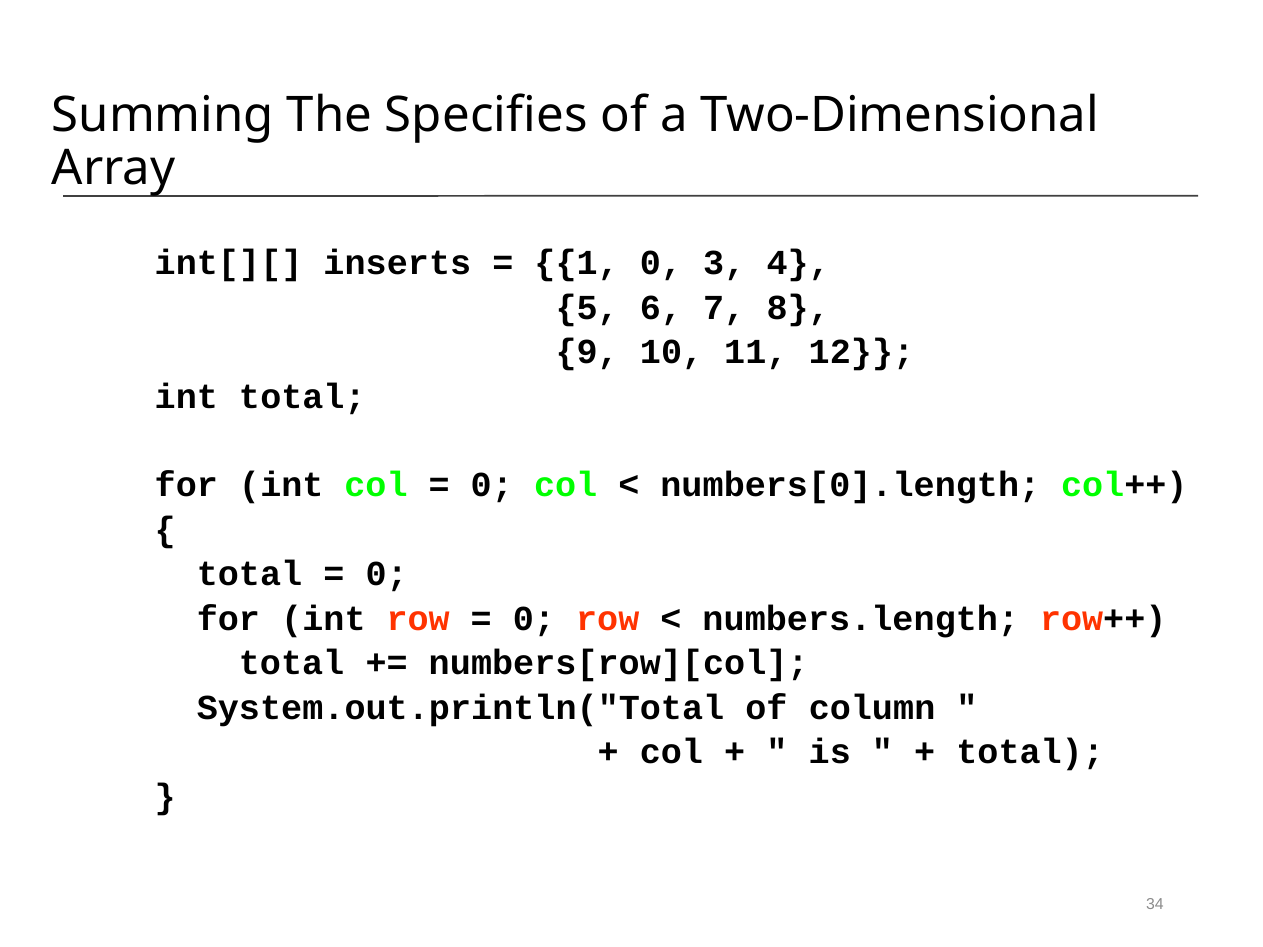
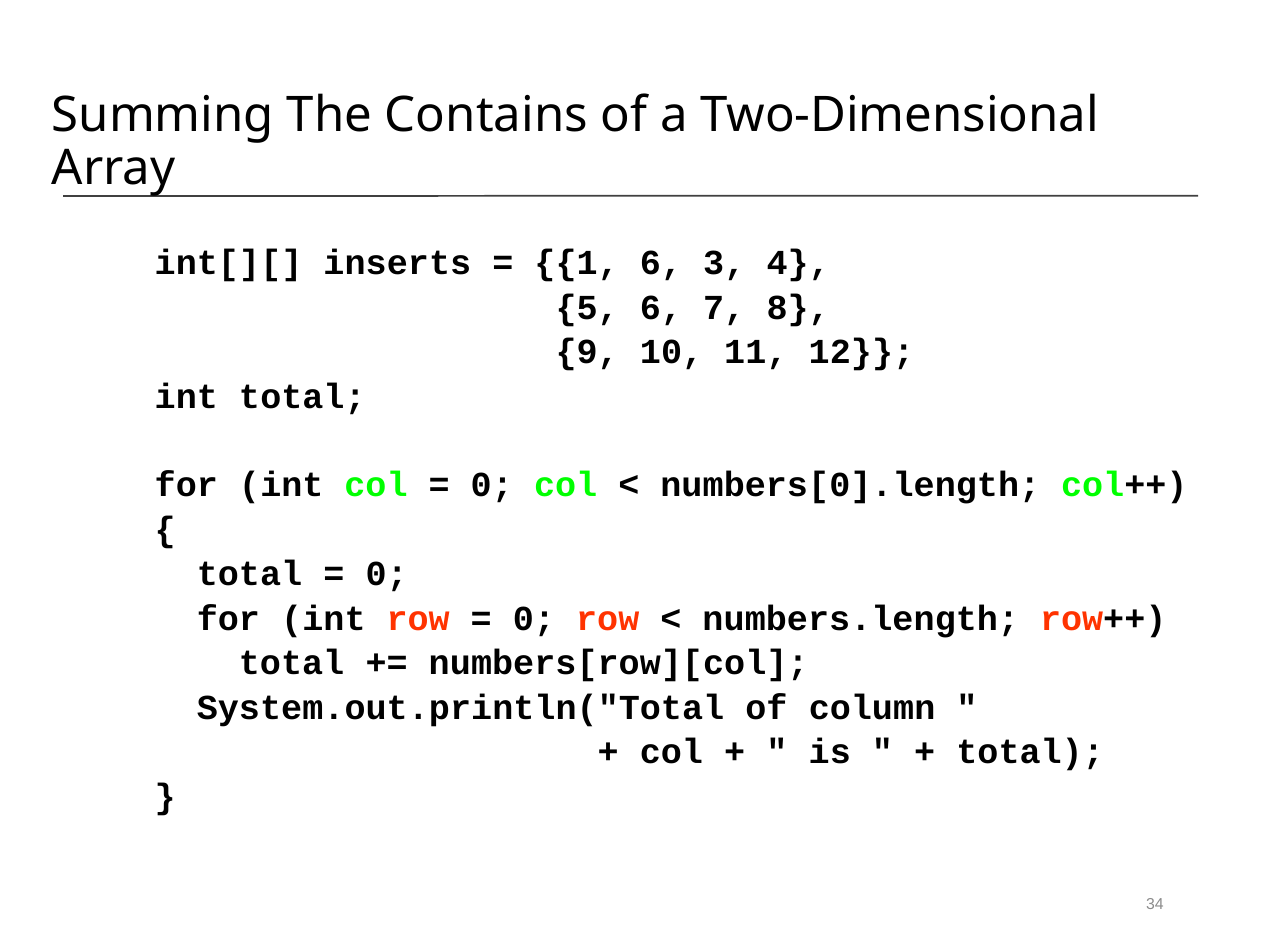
Specifies: Specifies -> Contains
1 0: 0 -> 6
